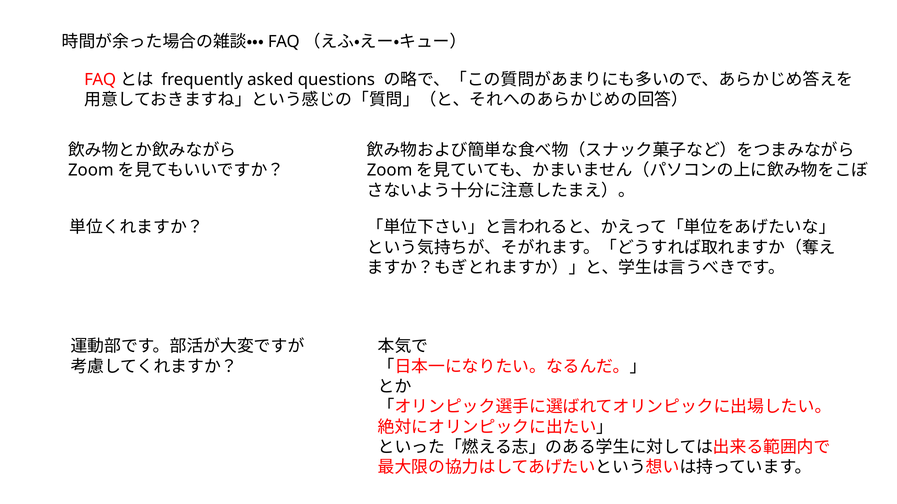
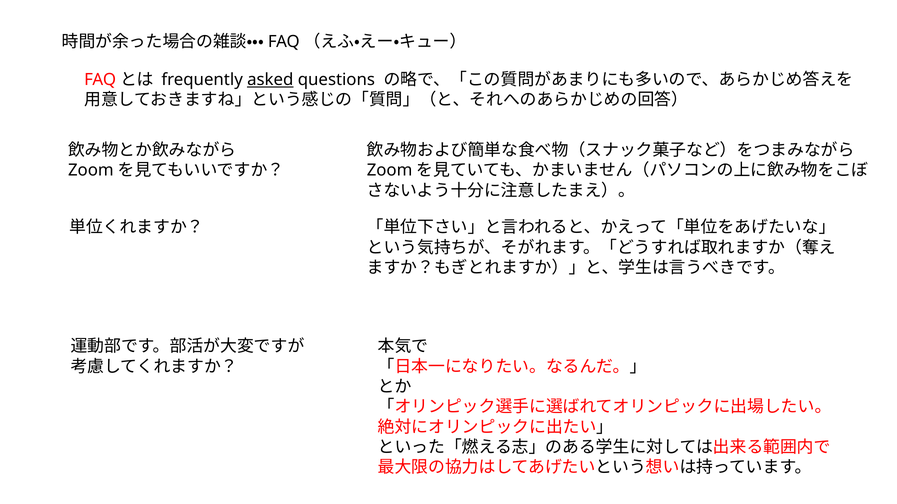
asked underline: none -> present
